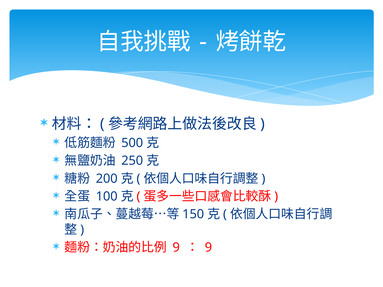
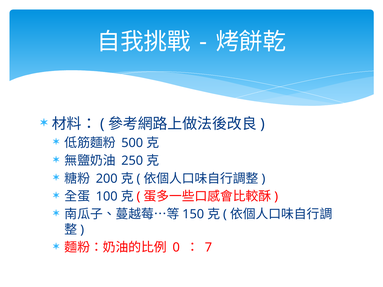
9 at (176, 248): 9 -> 0
9 at (208, 248): 9 -> 7
